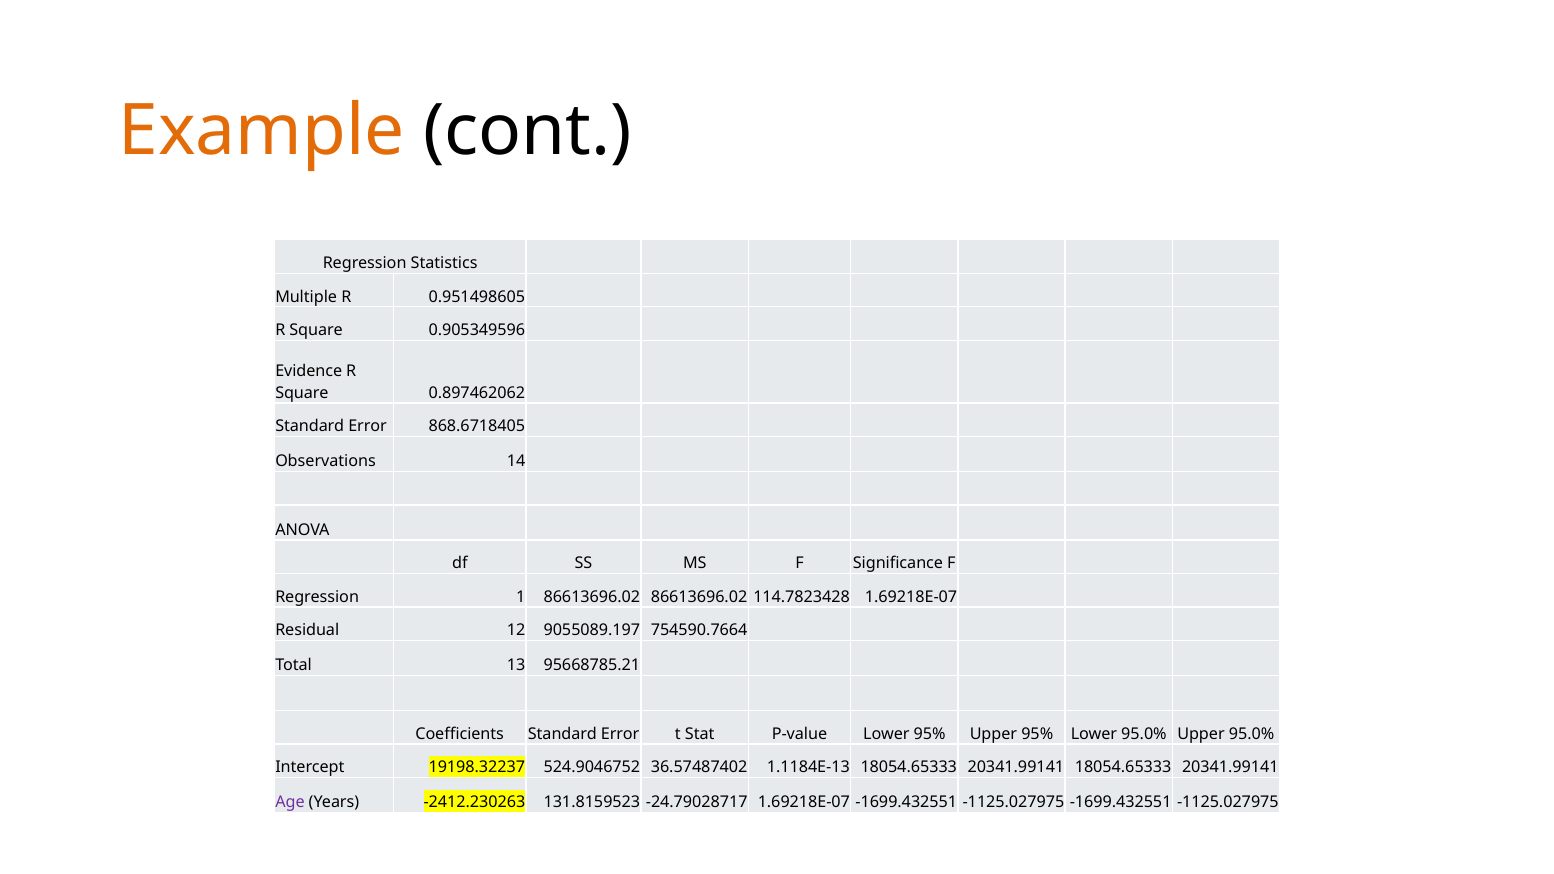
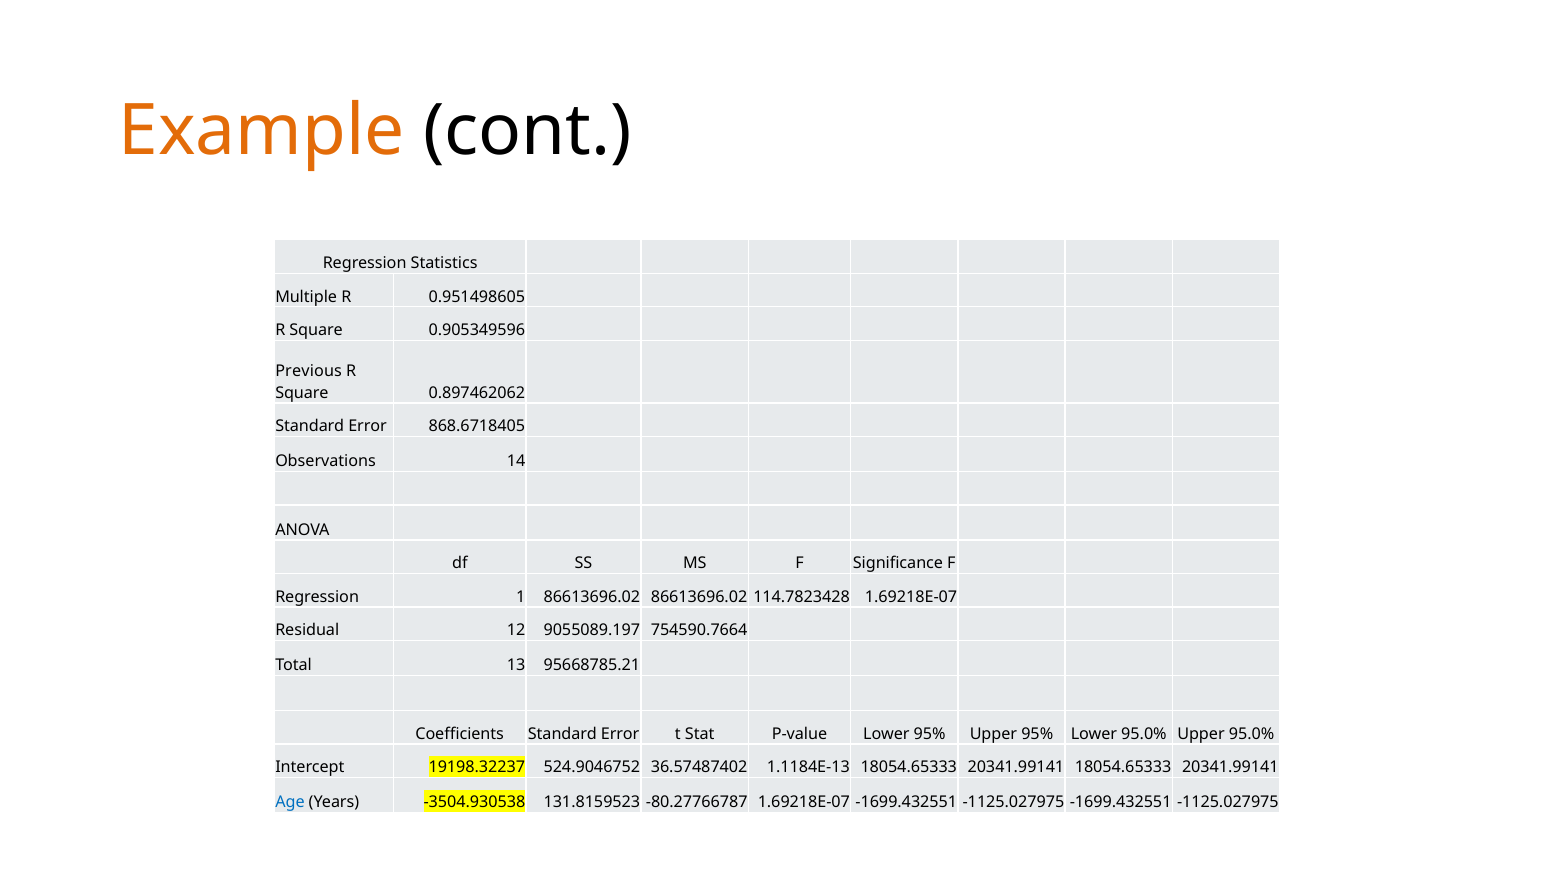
Evidence: Evidence -> Previous
Age colour: purple -> blue
-2412.230263: -2412.230263 -> -3504.930538
-24.79028717: -24.79028717 -> -80.27766787
